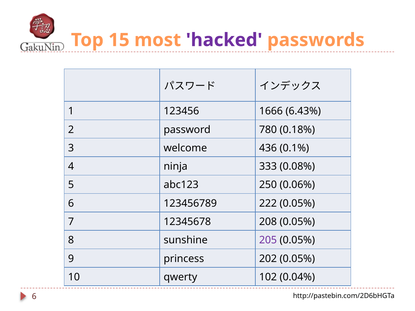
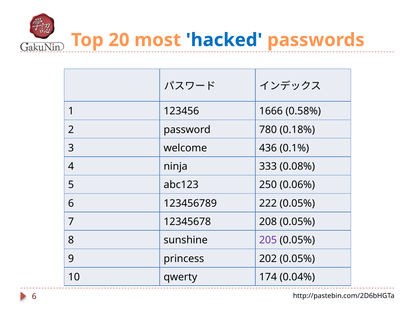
15: 15 -> 20
hacked colour: purple -> blue
6.43%: 6.43% -> 0.58%
102: 102 -> 174
